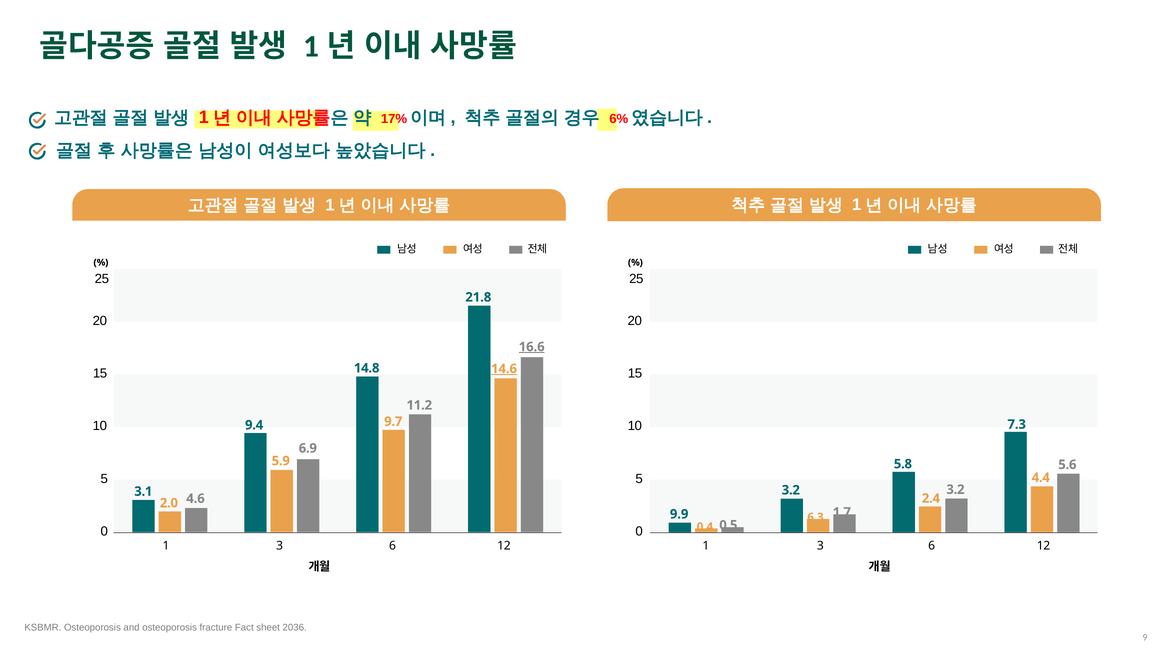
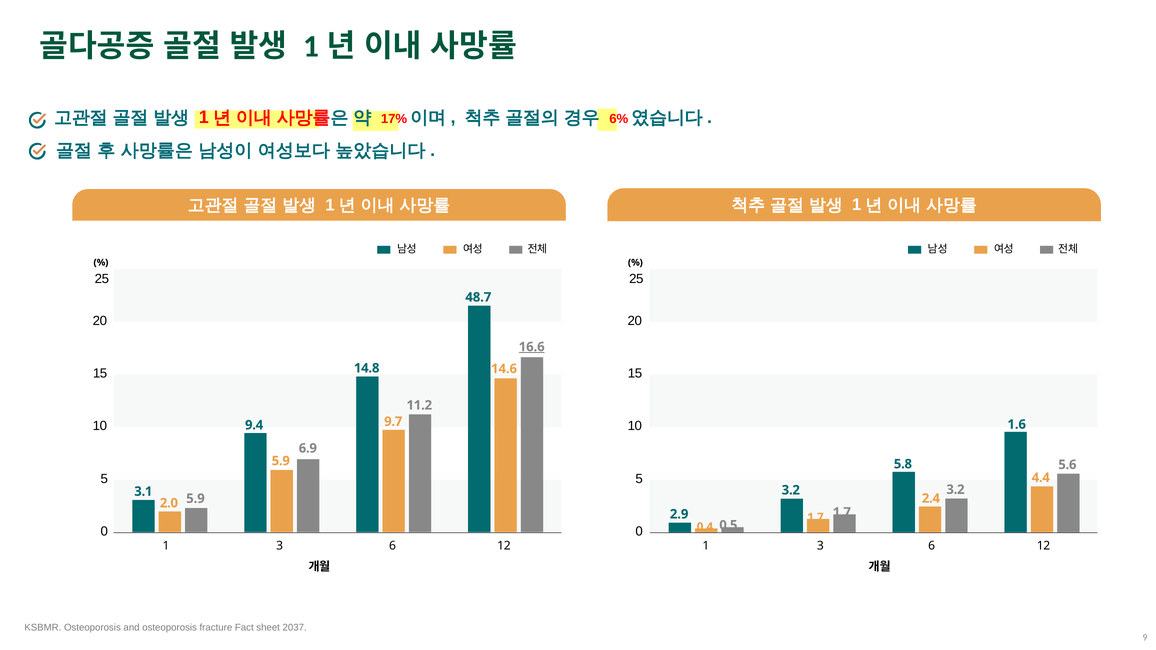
21.8: 21.8 -> 48.7
14.6 underline: present -> none
7.3: 7.3 -> 1.6
2.0 4.6: 4.6 -> 5.9
9.9: 9.9 -> 2.9
6.3 at (815, 517): 6.3 -> 1.7
2036: 2036 -> 2037
